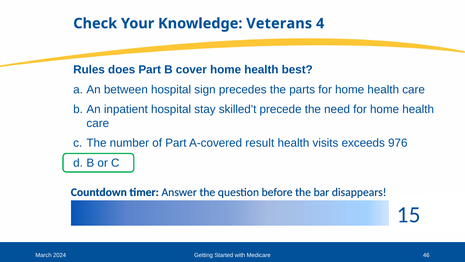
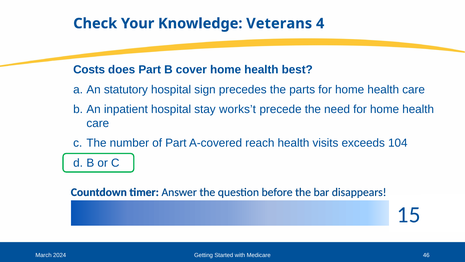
Rules: Rules -> Costs
between: between -> statutory
skilled’t: skilled’t -> works’t
result: result -> reach
976: 976 -> 104
